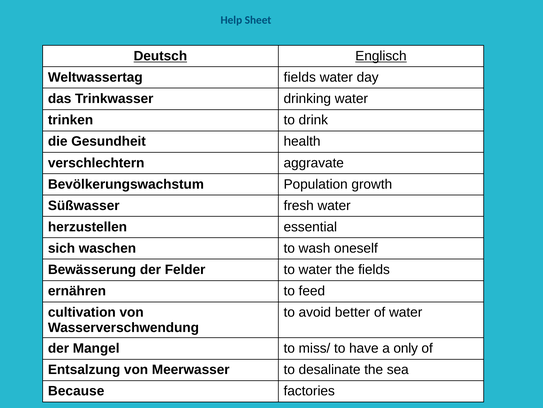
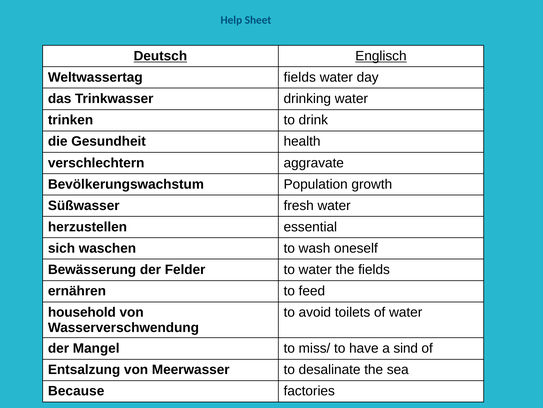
cultivation: cultivation -> household
better: better -> toilets
only: only -> sind
